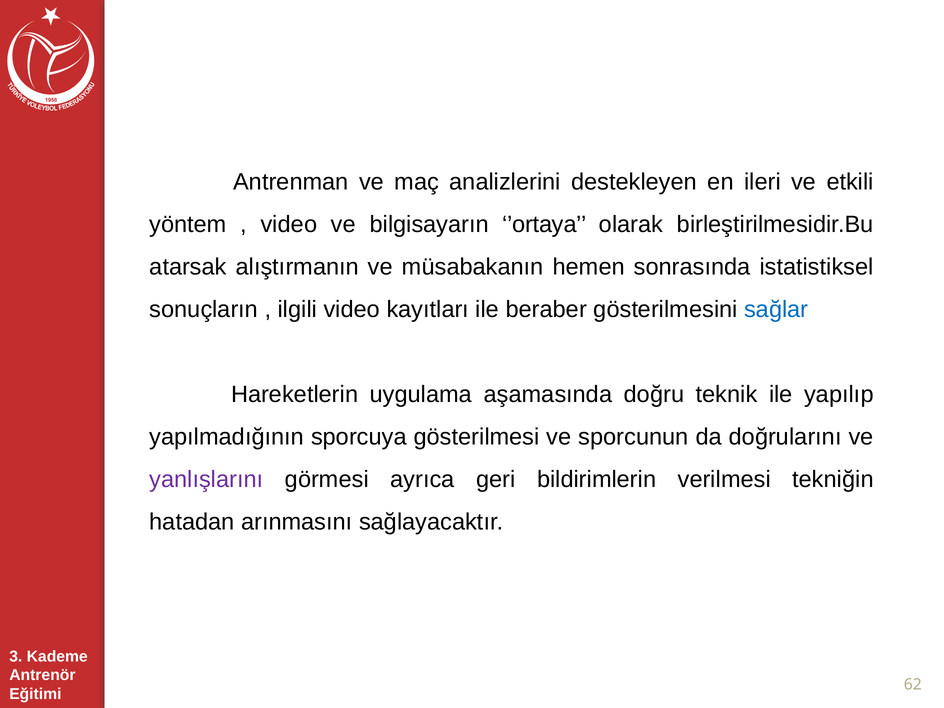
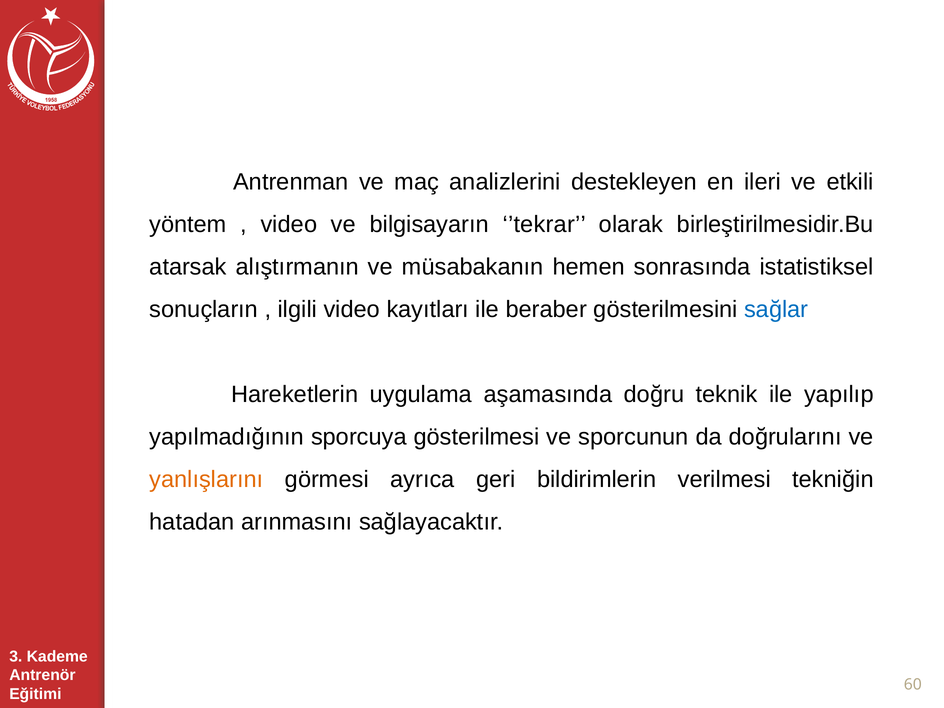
’ortaya: ’ortaya -> ’tekrar
yanlışlarını colour: purple -> orange
62: 62 -> 60
